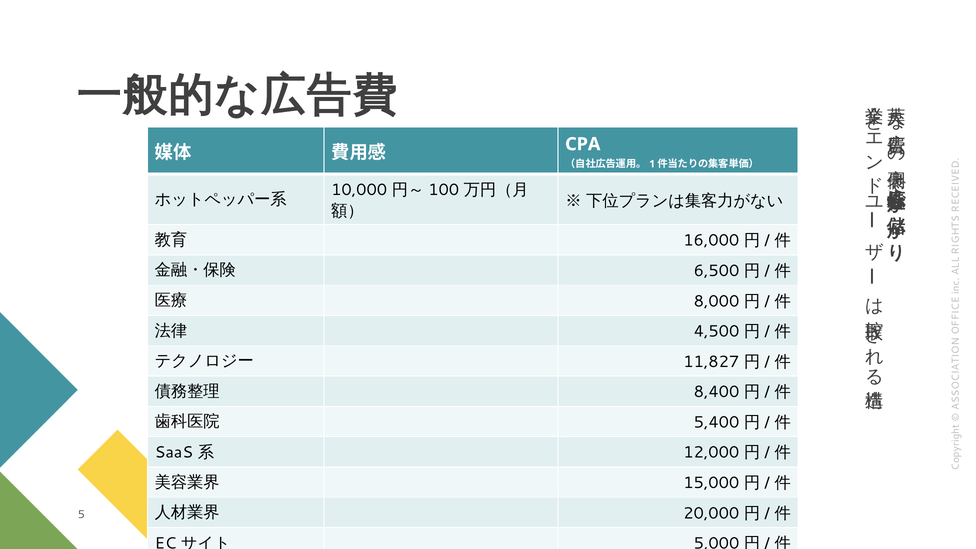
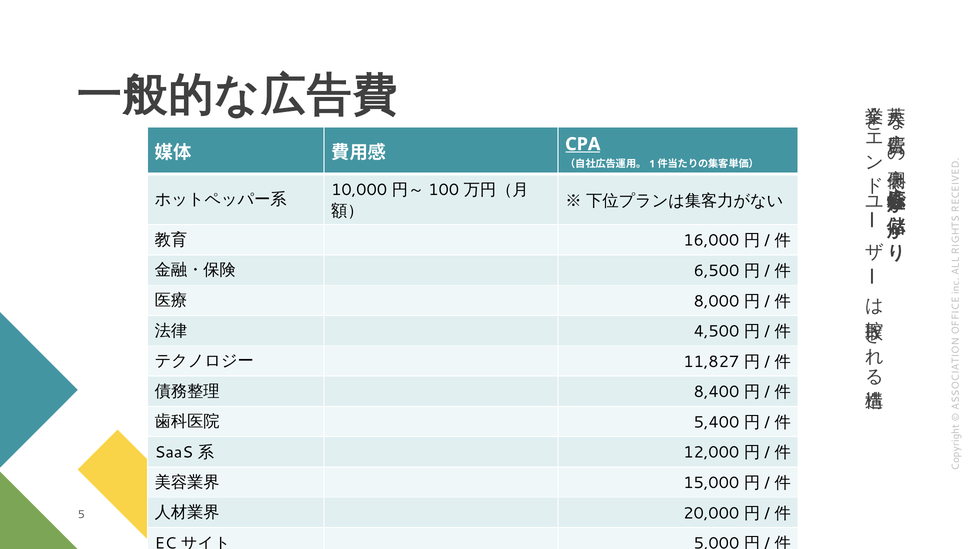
CPA underline: none -> present
